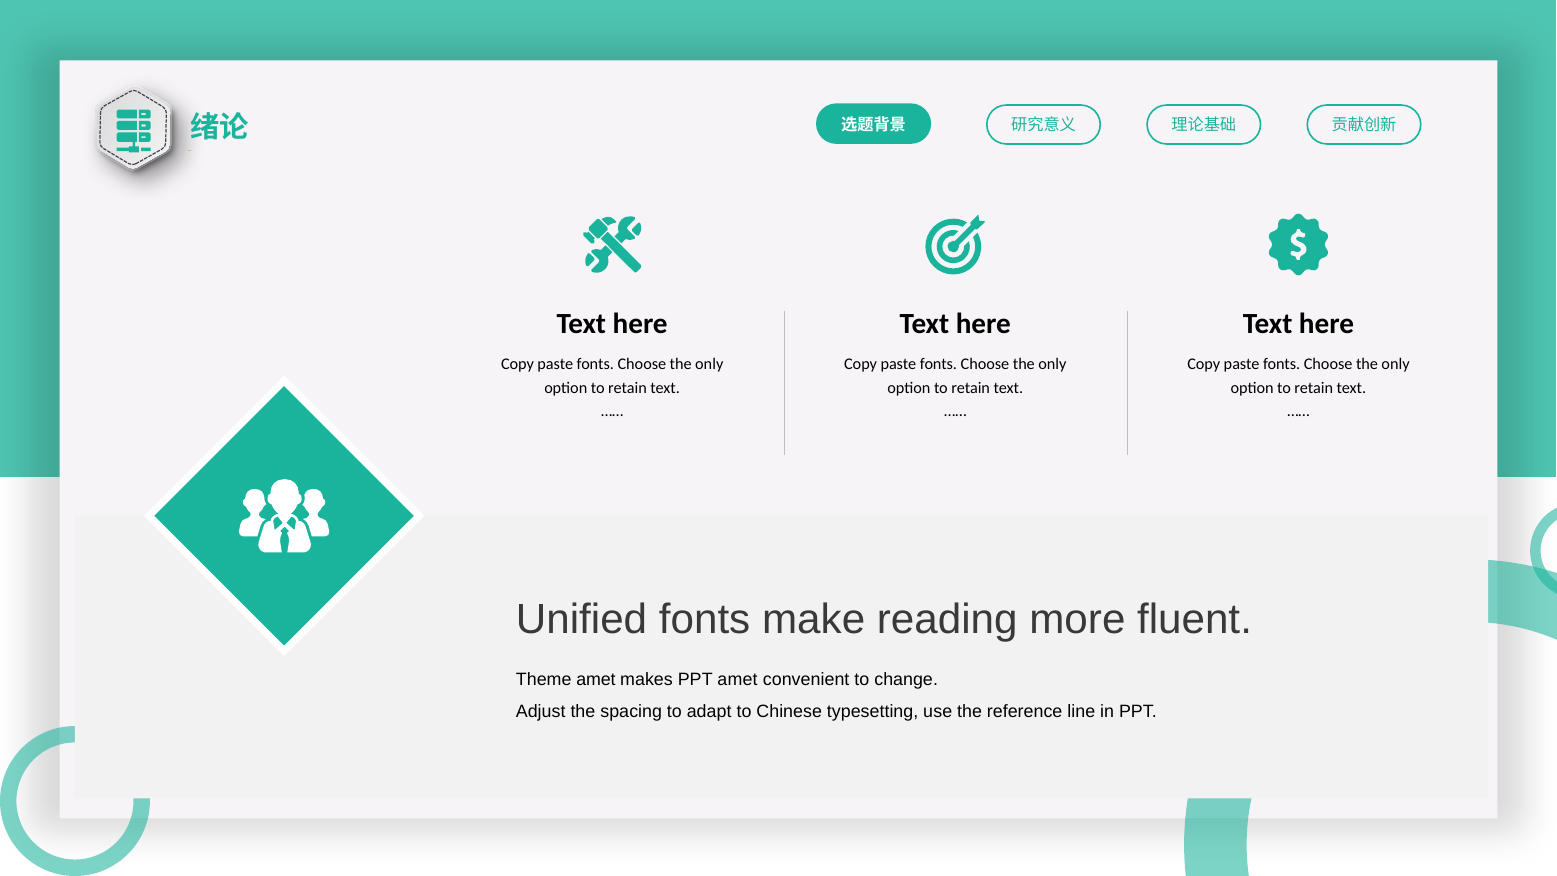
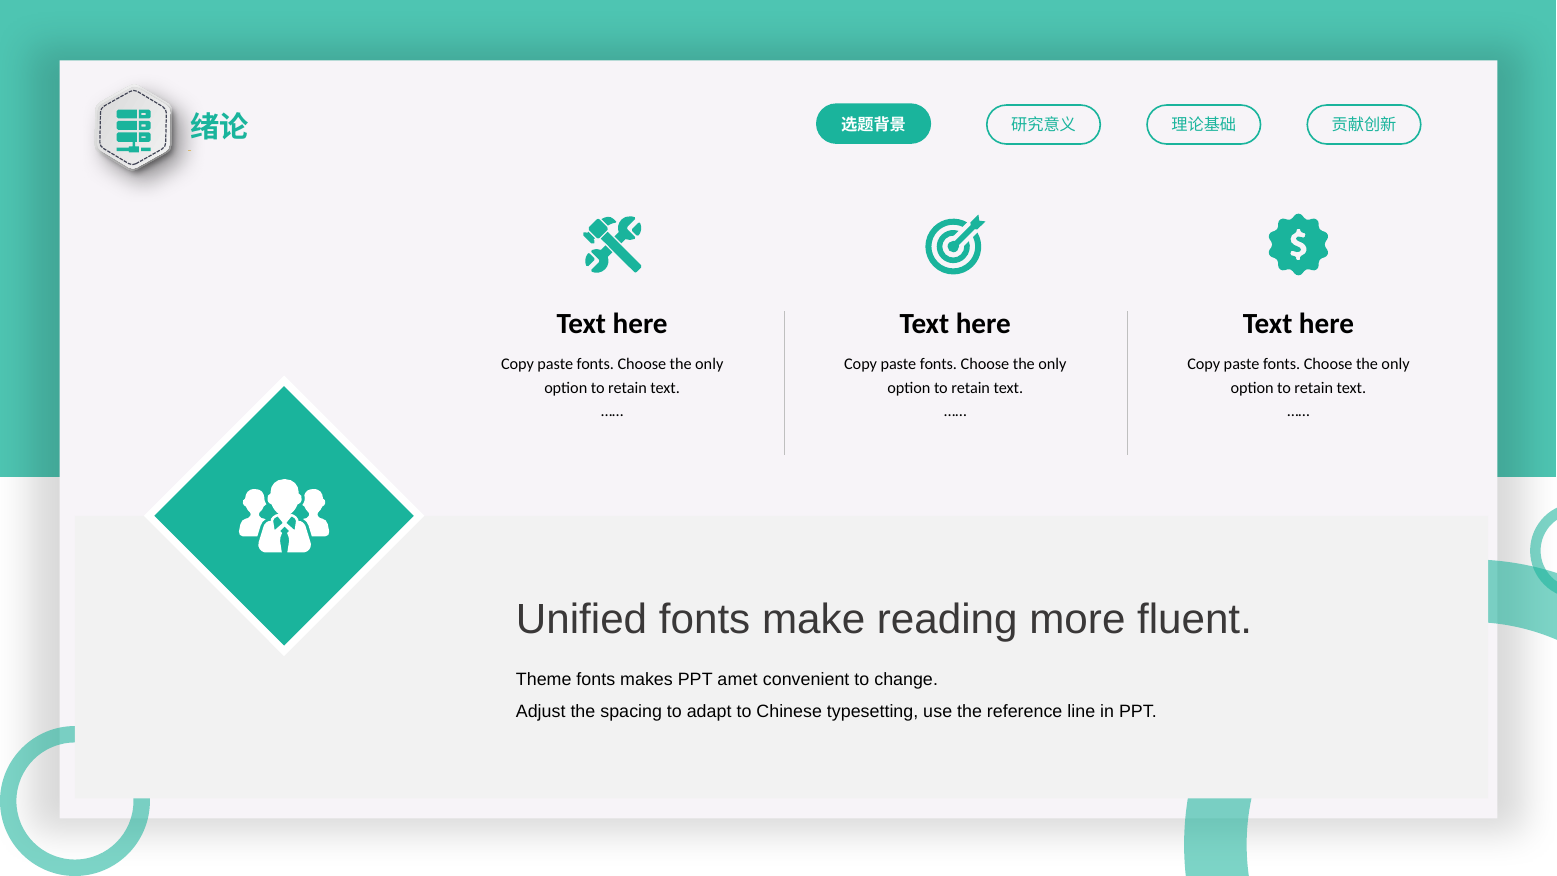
Theme amet: amet -> fonts
